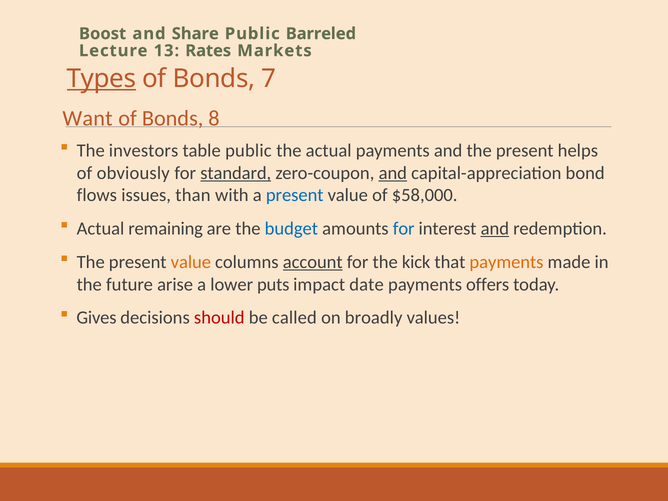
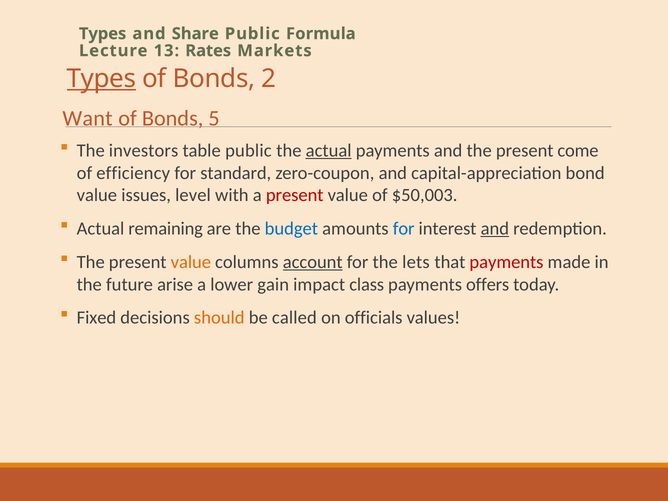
Boost at (103, 34): Boost -> Types
Barreled: Barreled -> Formula
7: 7 -> 2
8: 8 -> 5
actual at (329, 151) underline: none -> present
helps: helps -> come
obviously: obviously -> efficiency
standard underline: present -> none
and at (393, 173) underline: present -> none
flows at (97, 195): flows -> value
than: than -> level
present at (295, 195) colour: blue -> red
$58,000: $58,000 -> $50,003
kick: kick -> lets
payments at (506, 262) colour: orange -> red
puts: puts -> gain
date: date -> class
Gives: Gives -> Fixed
should colour: red -> orange
broadly: broadly -> officials
